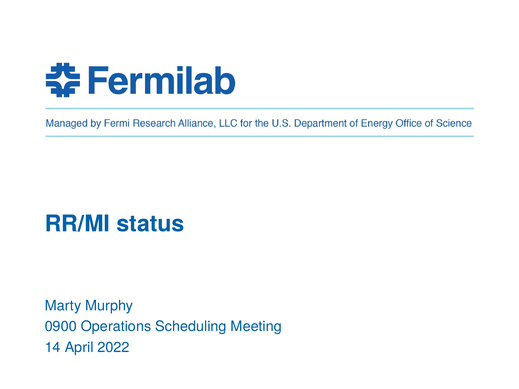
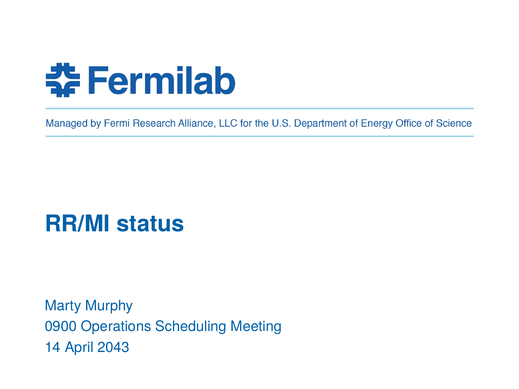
2022: 2022 -> 2043
